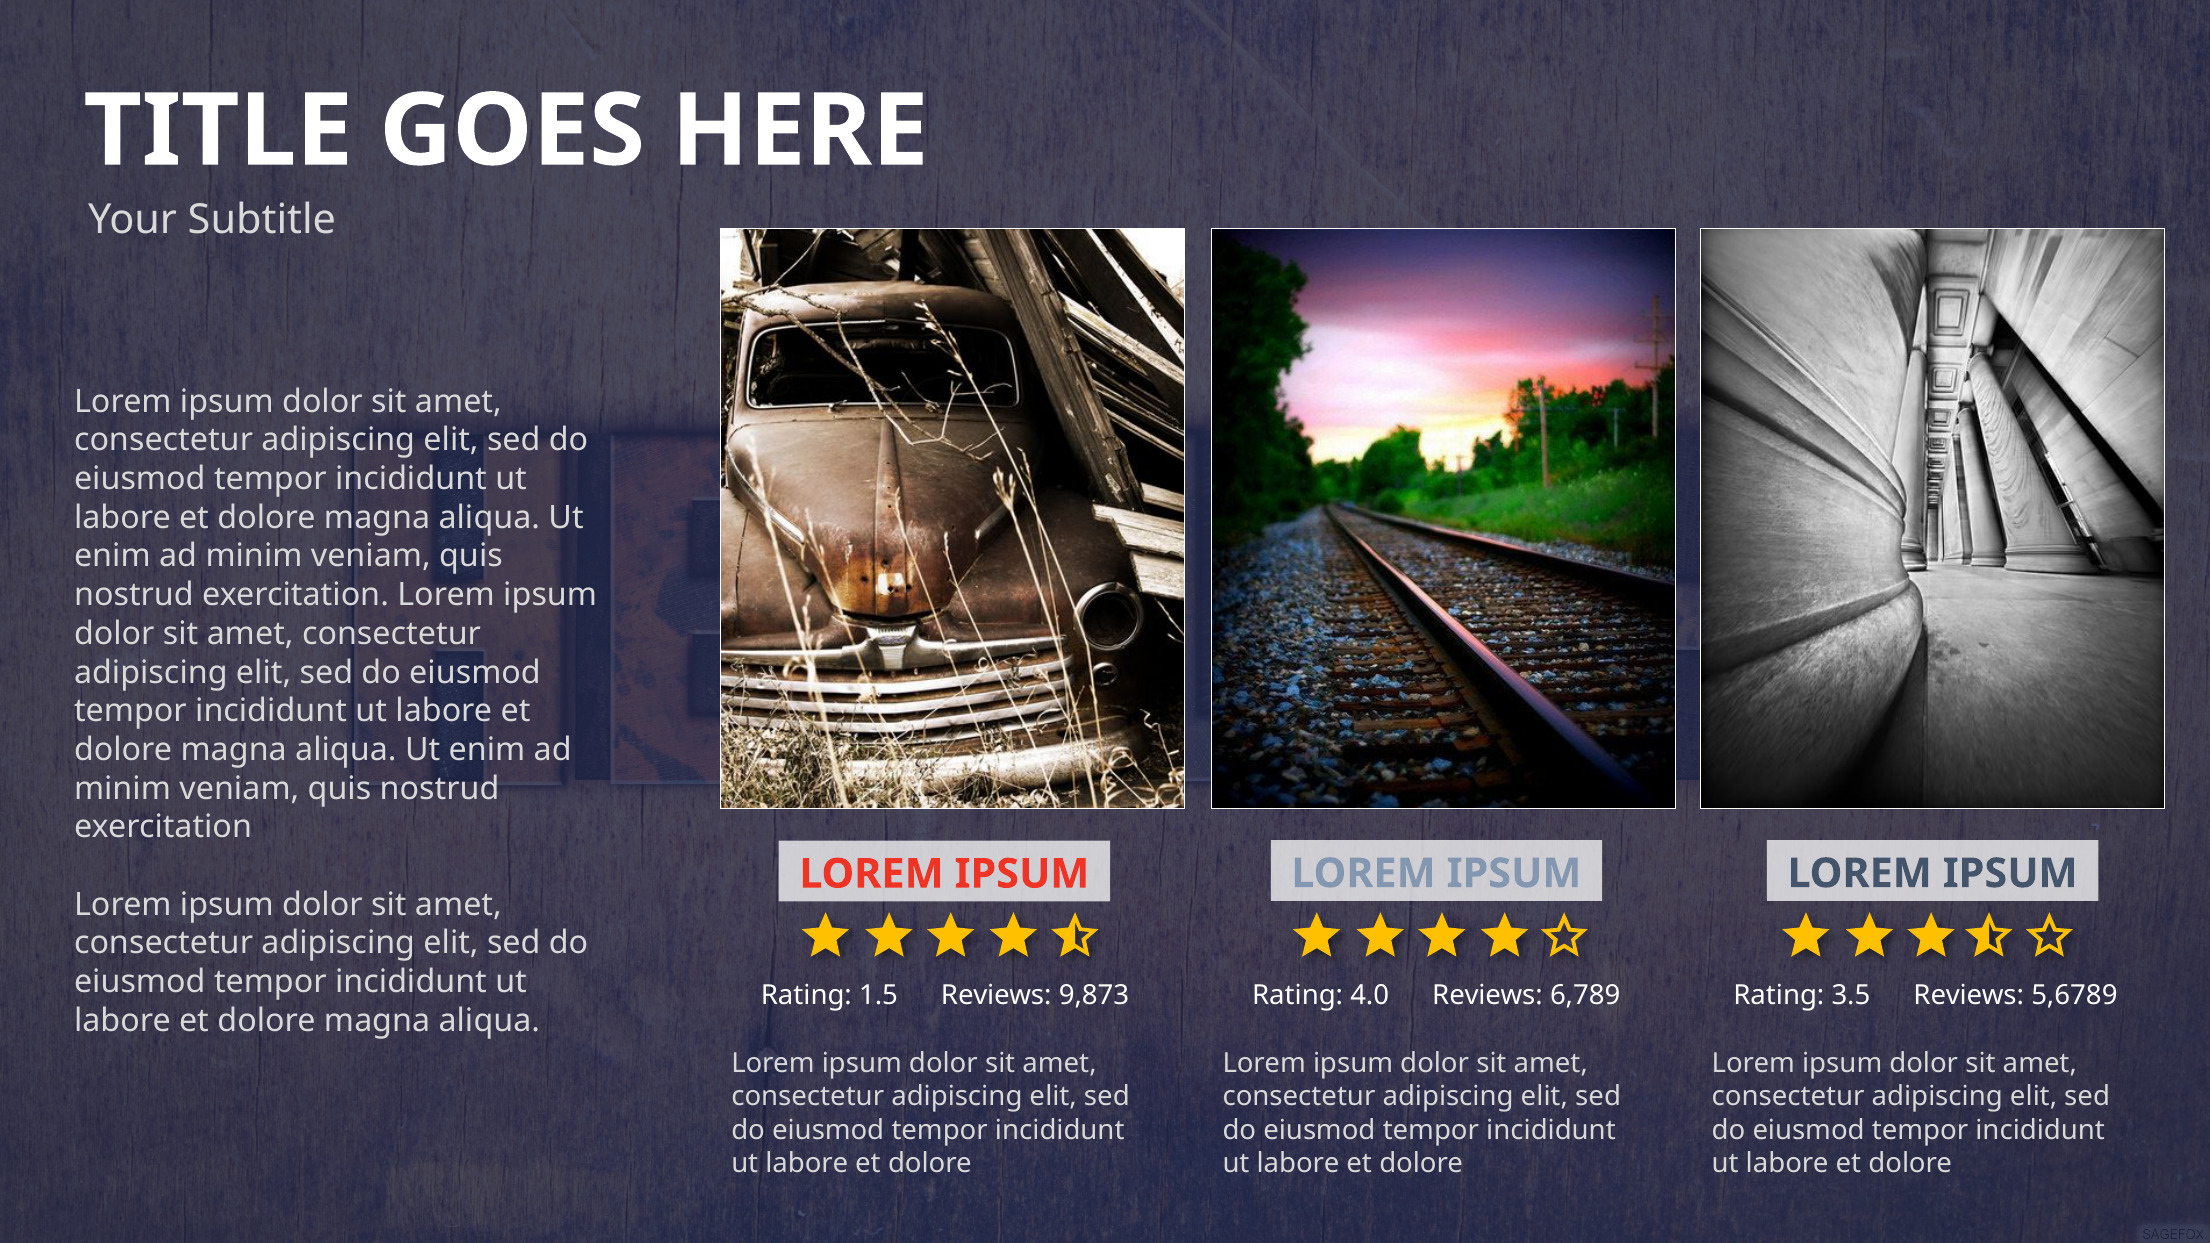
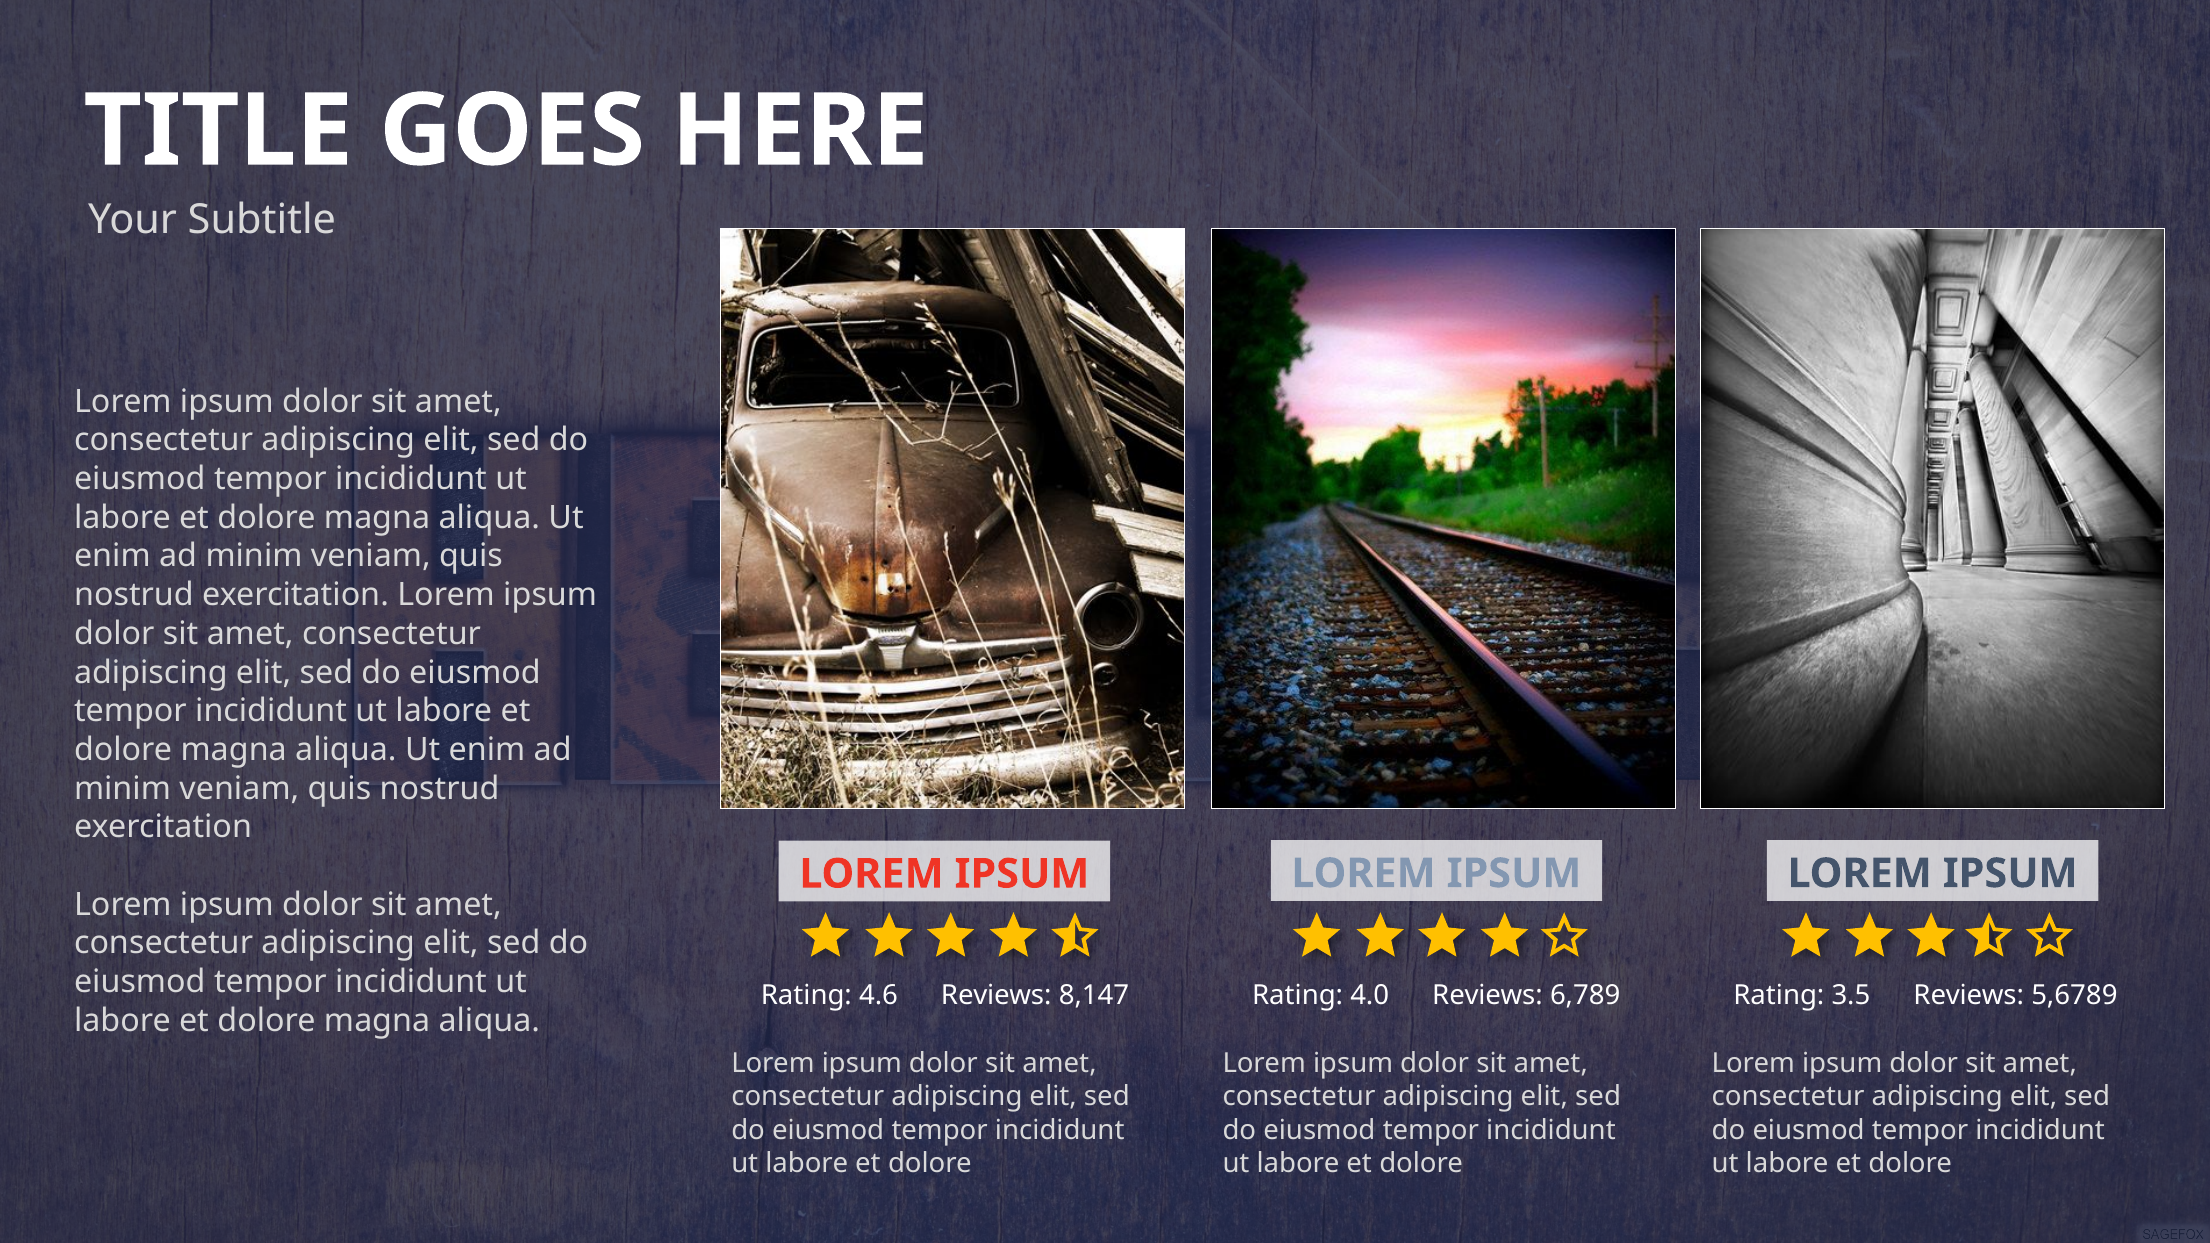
1.5: 1.5 -> 4.6
9,873: 9,873 -> 8,147
